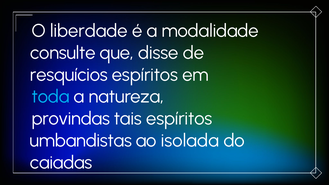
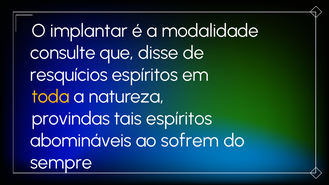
liberdade: liberdade -> implantar
toda colour: light blue -> yellow
umbandistas: umbandistas -> abomináveis
isolada: isolada -> sofrem
caiadas: caiadas -> sempre
